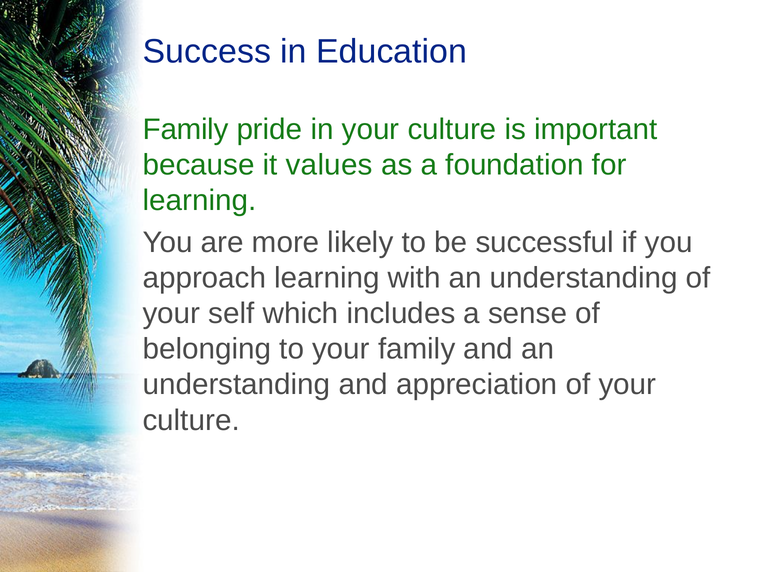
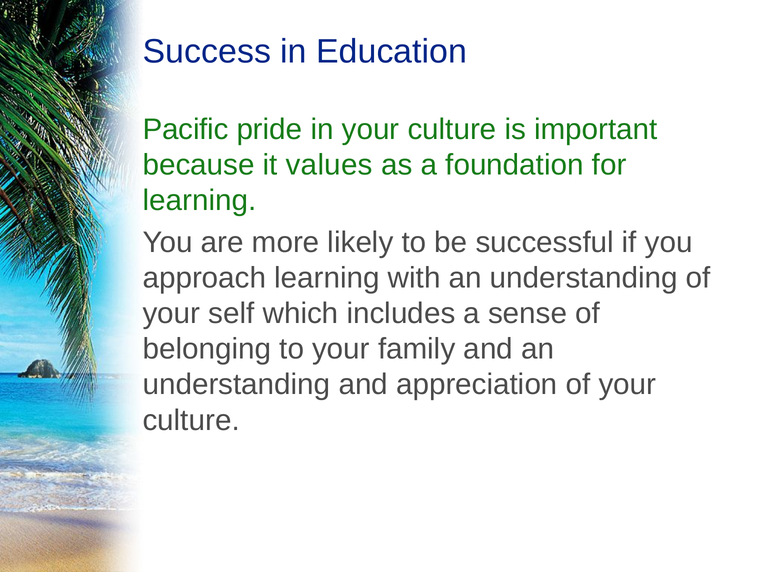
Family at (186, 130): Family -> Pacific
